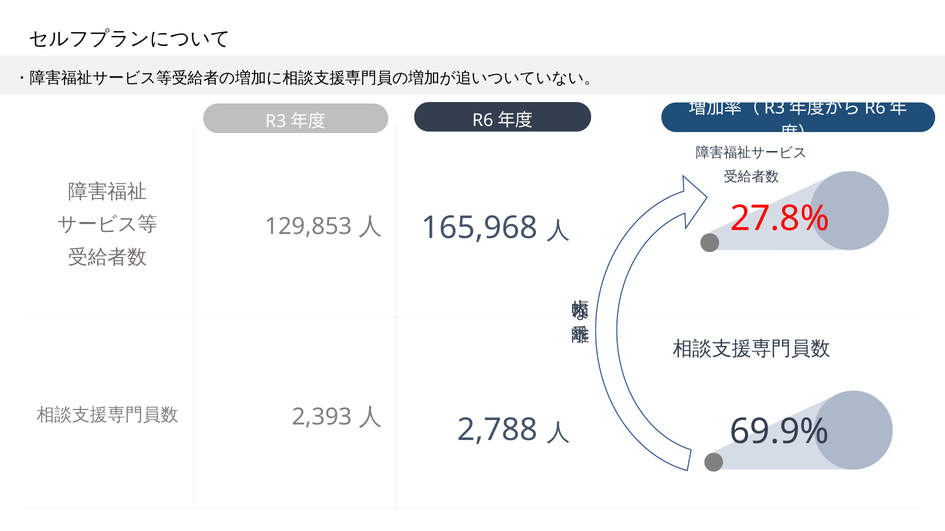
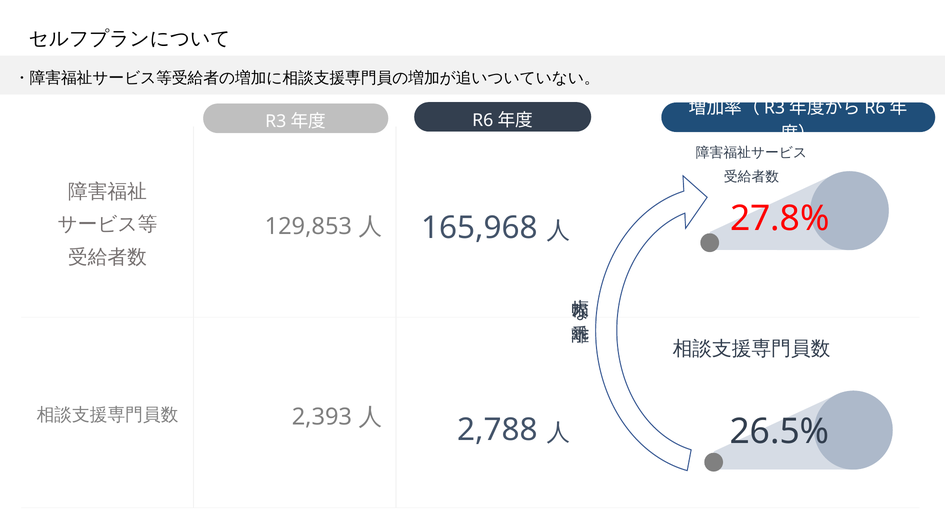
69.9%: 69.9% -> 26.5%
